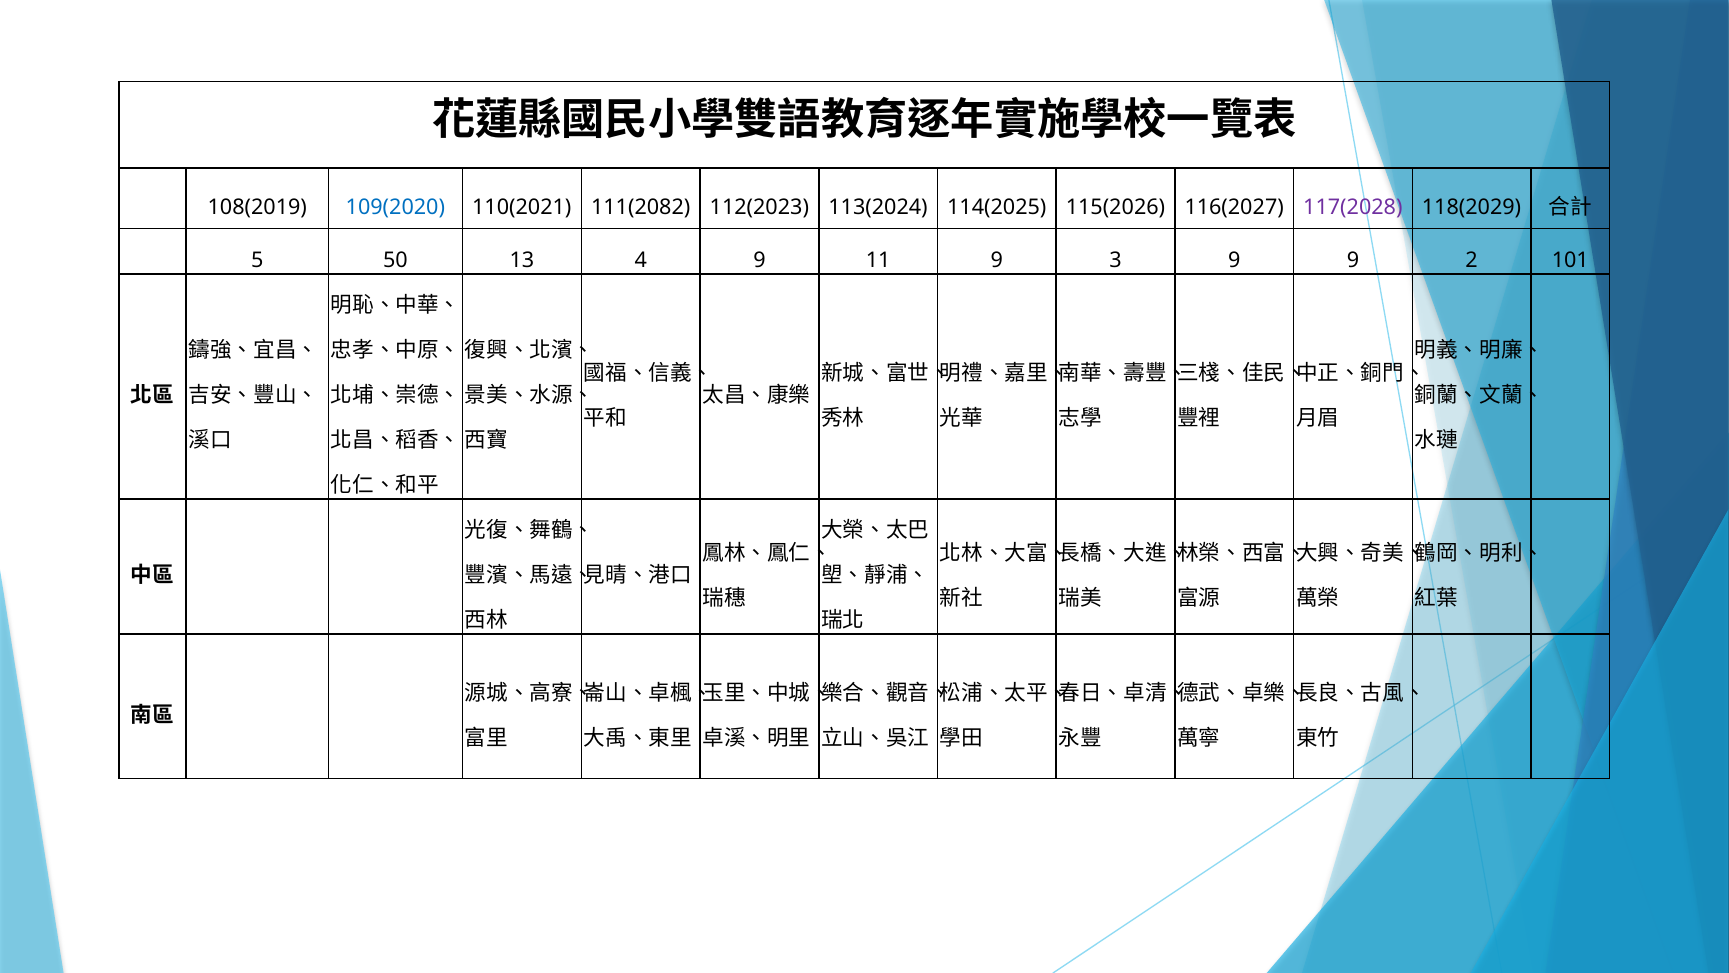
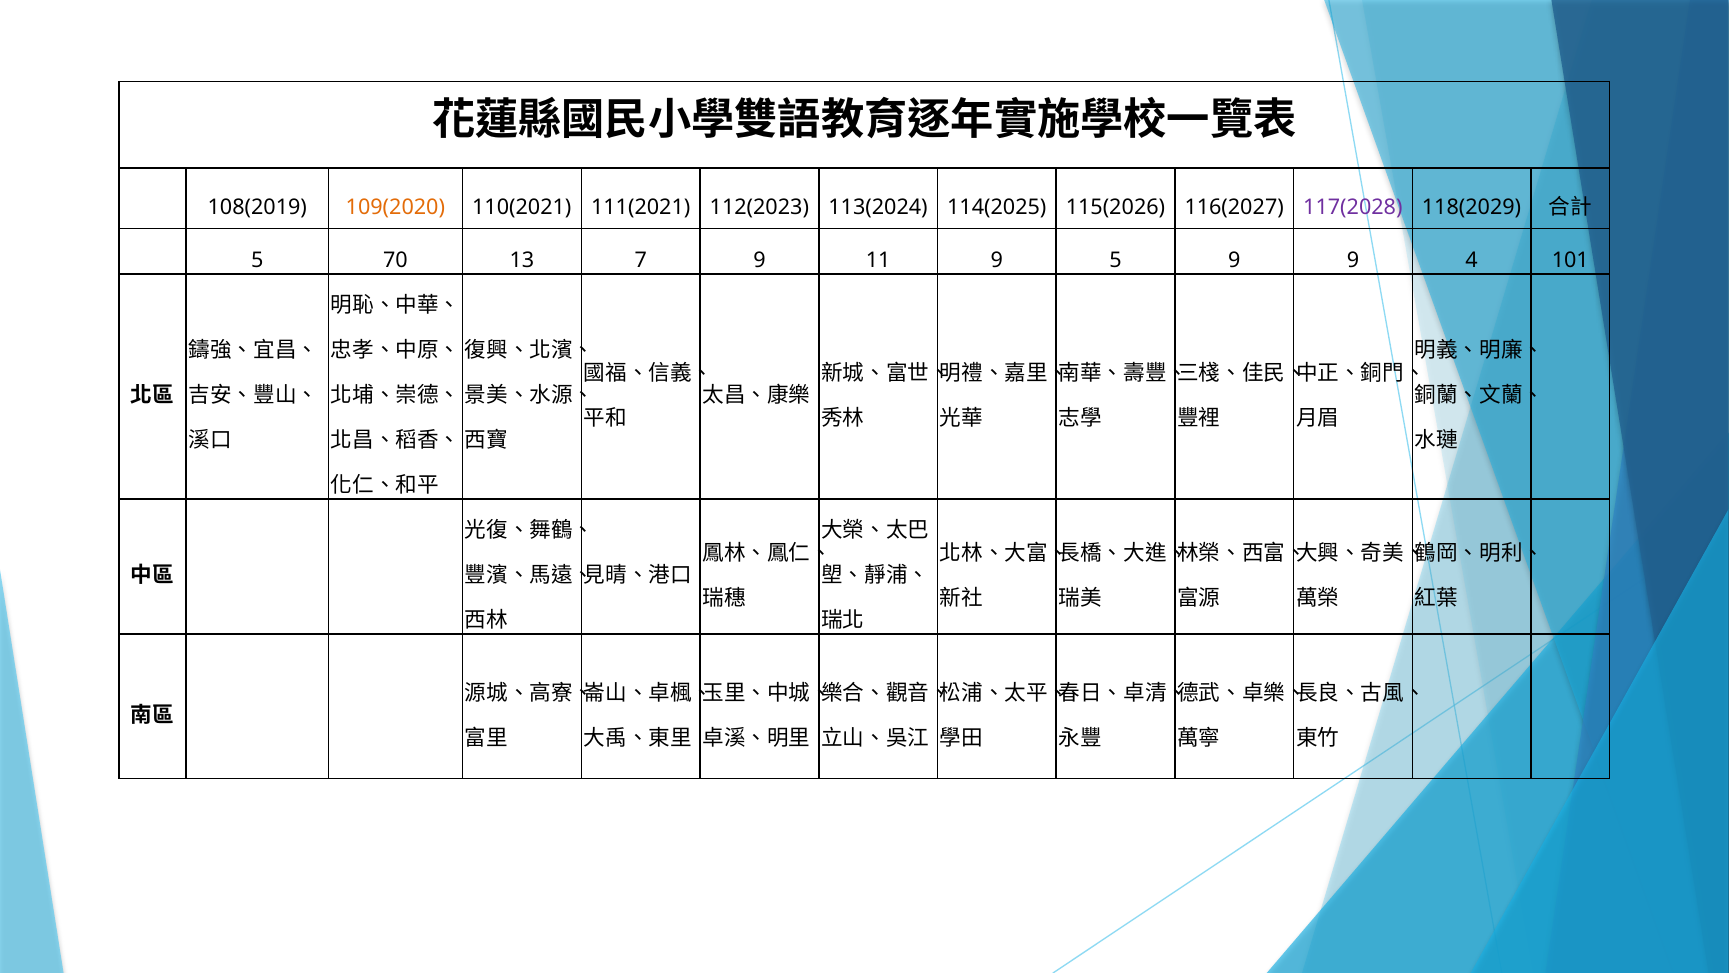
109(2020 colour: blue -> orange
111(2082: 111(2082 -> 111(2021
50: 50 -> 70
4: 4 -> 7
9 3: 3 -> 5
2: 2 -> 4
